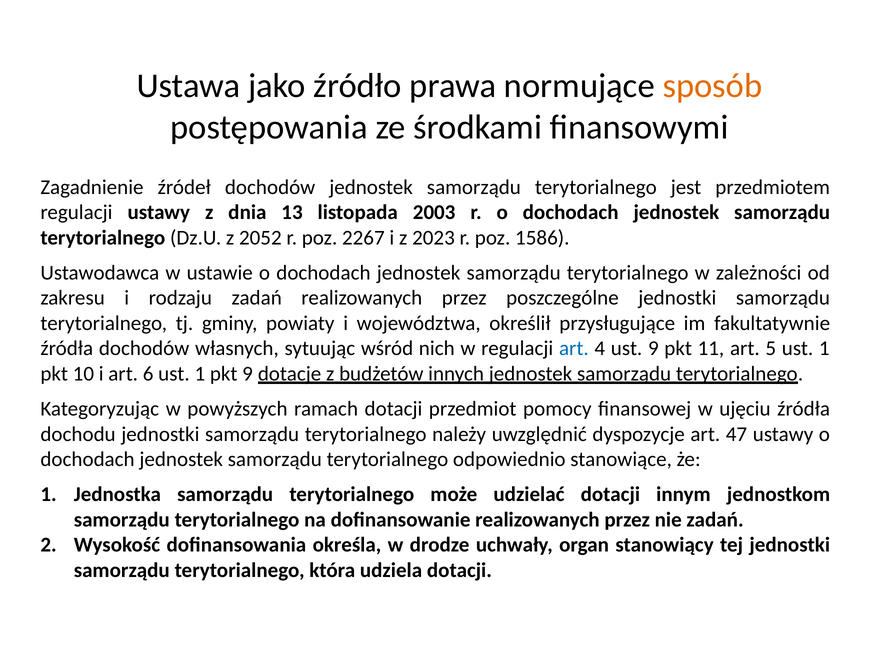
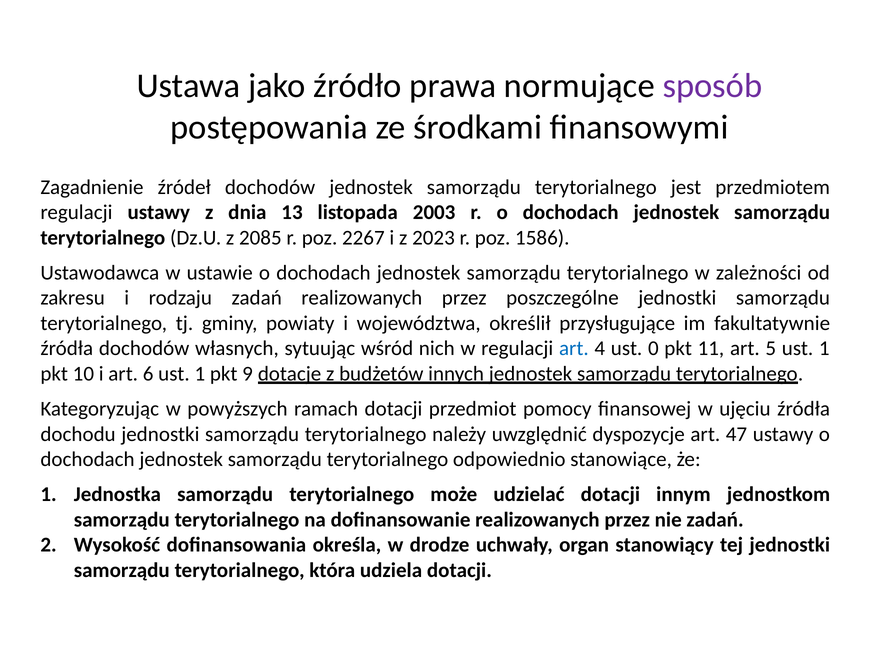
sposób colour: orange -> purple
2052: 2052 -> 2085
ust 9: 9 -> 0
